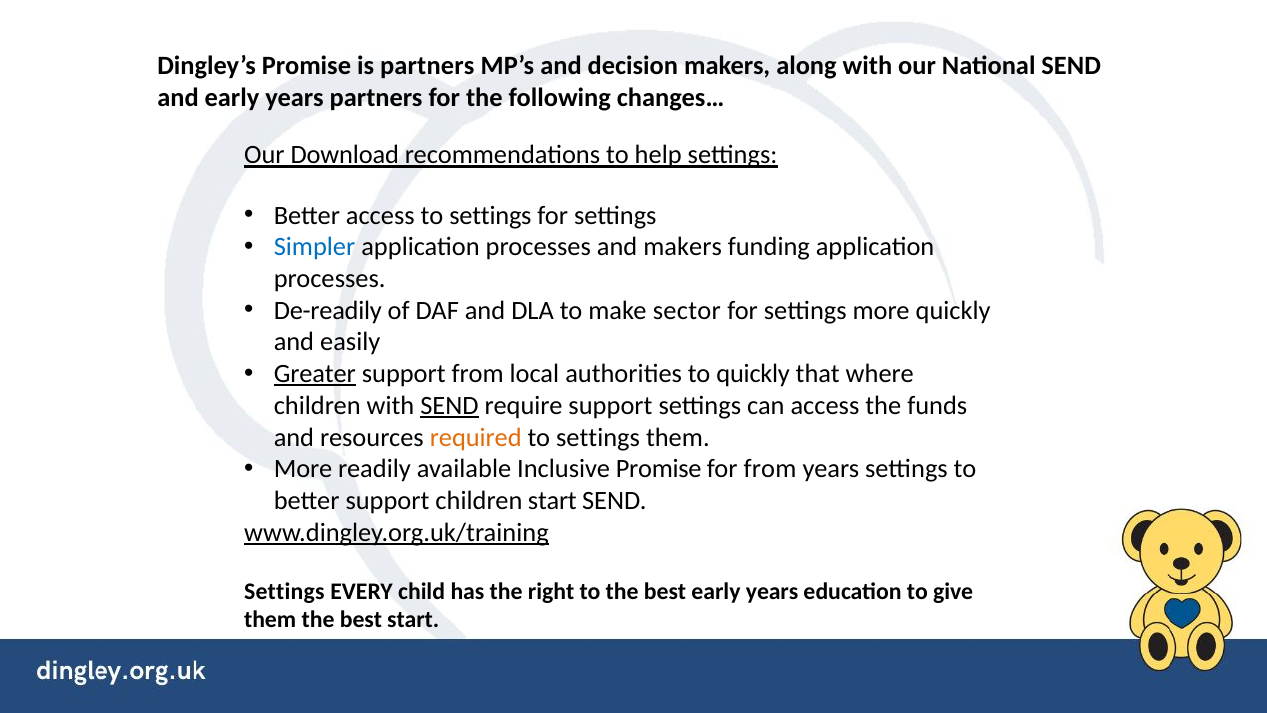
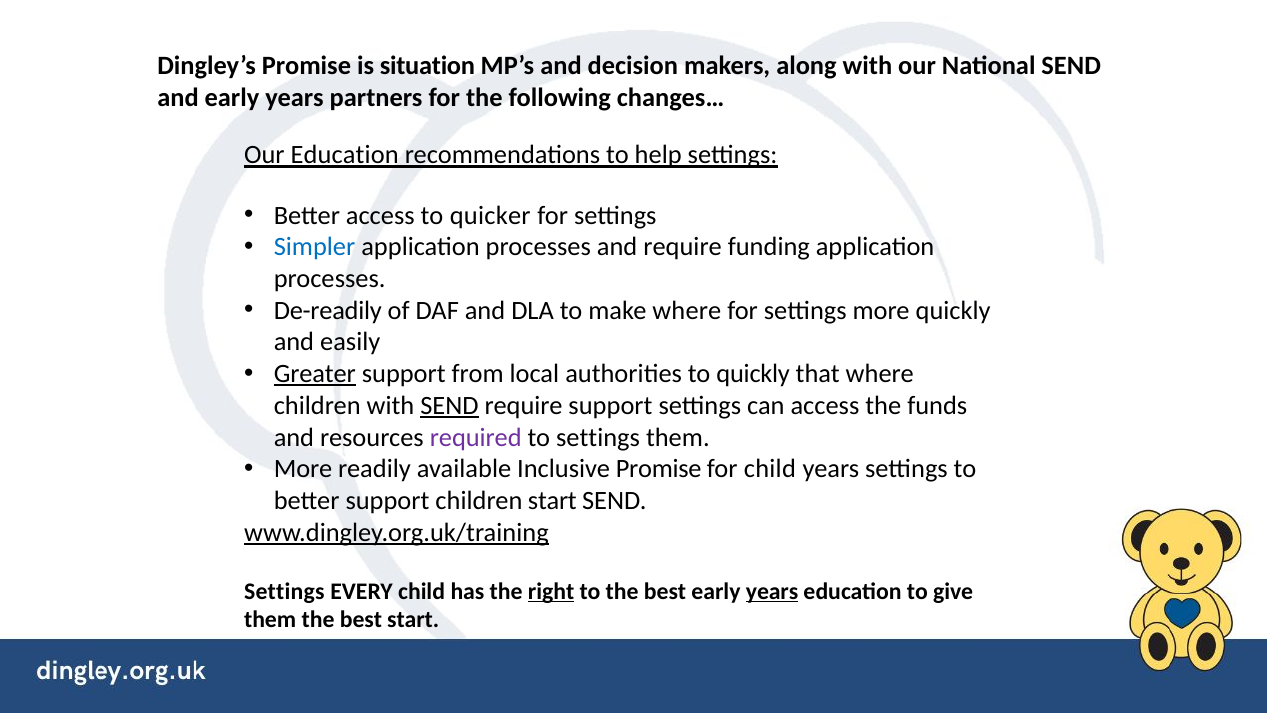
is partners: partners -> situation
Our Download: Download -> Education
access to settings: settings -> quicker
and makers: makers -> require
make sector: sector -> where
required colour: orange -> purple
for from: from -> child
right underline: none -> present
years at (772, 591) underline: none -> present
